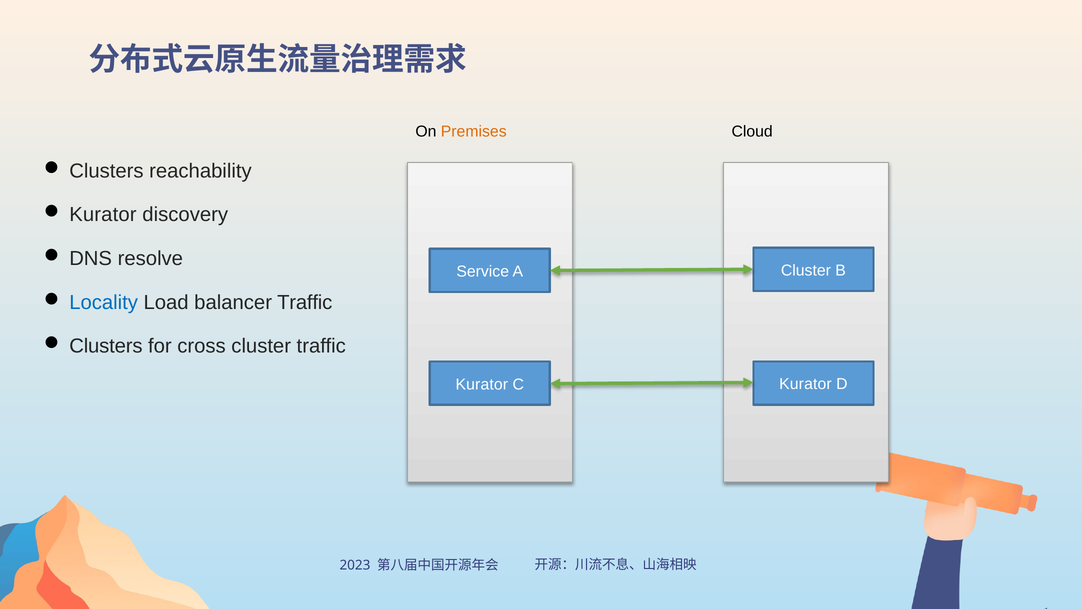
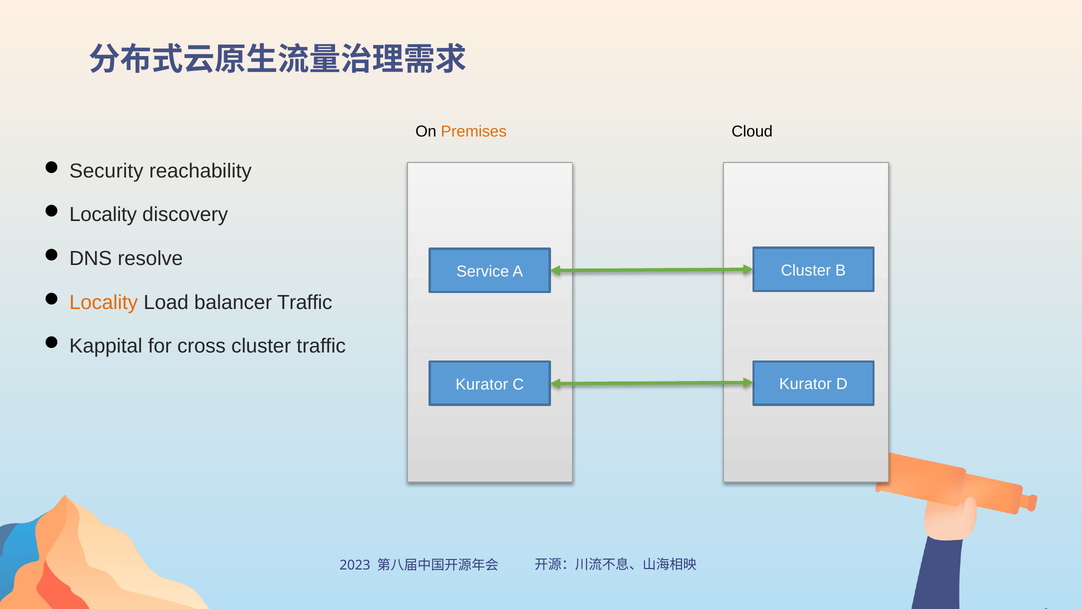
Clusters at (106, 171): Clusters -> Security
Kurator at (103, 215): Kurator -> Locality
Locality at (104, 302) colour: blue -> orange
Clusters at (106, 346): Clusters -> Kappital
